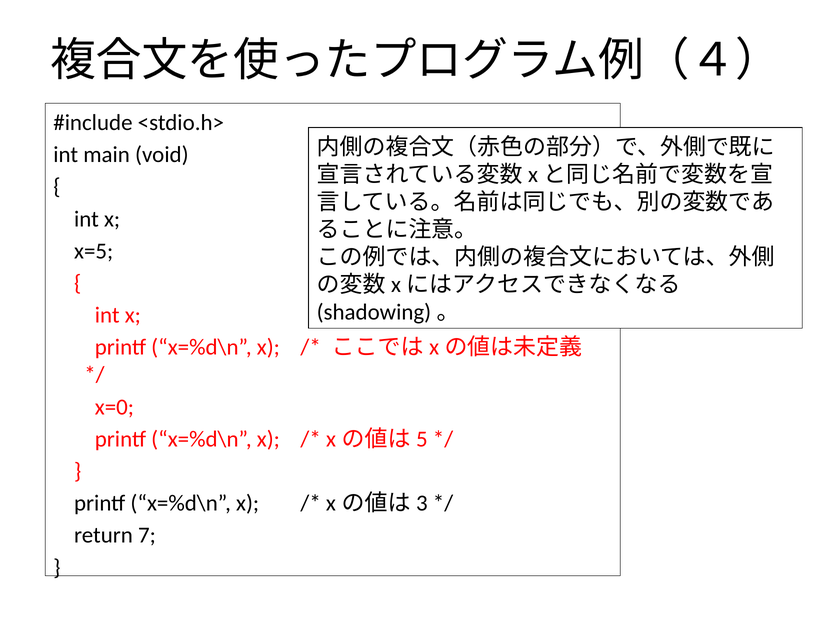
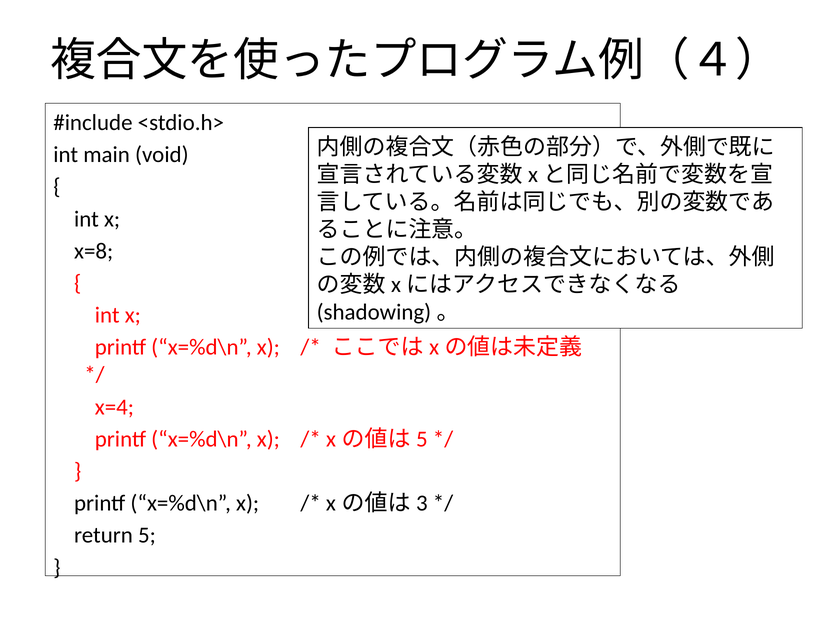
x=5: x=5 -> x=8
x=0: x=0 -> x=4
7: 7 -> 5
